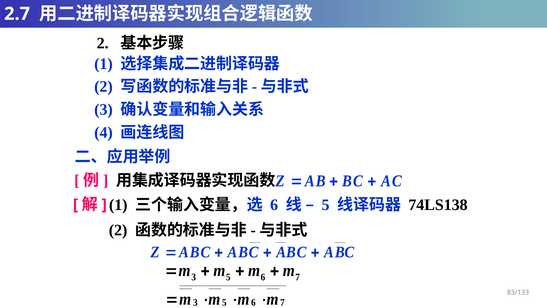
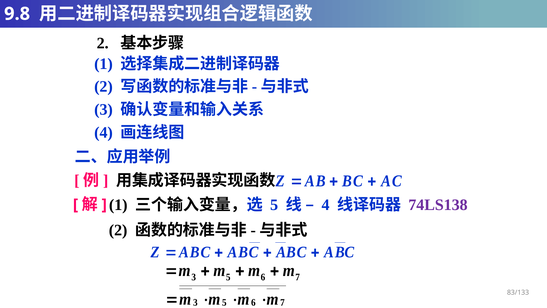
2.7: 2.7 -> 9.8
6 at (274, 205): 6 -> 5
5 at (326, 205): 5 -> 4
74LS138 colour: black -> purple
